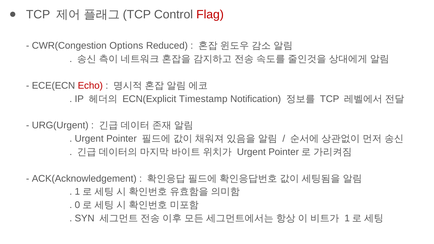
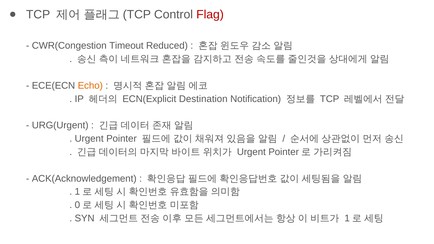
Options: Options -> Timeout
Echo colour: red -> orange
Timestamp: Timestamp -> Destination
